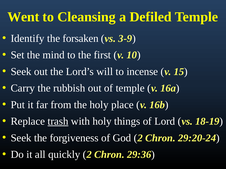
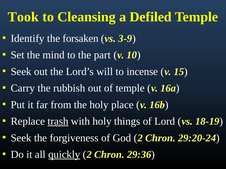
Went: Went -> Took
first: first -> part
quickly underline: none -> present
